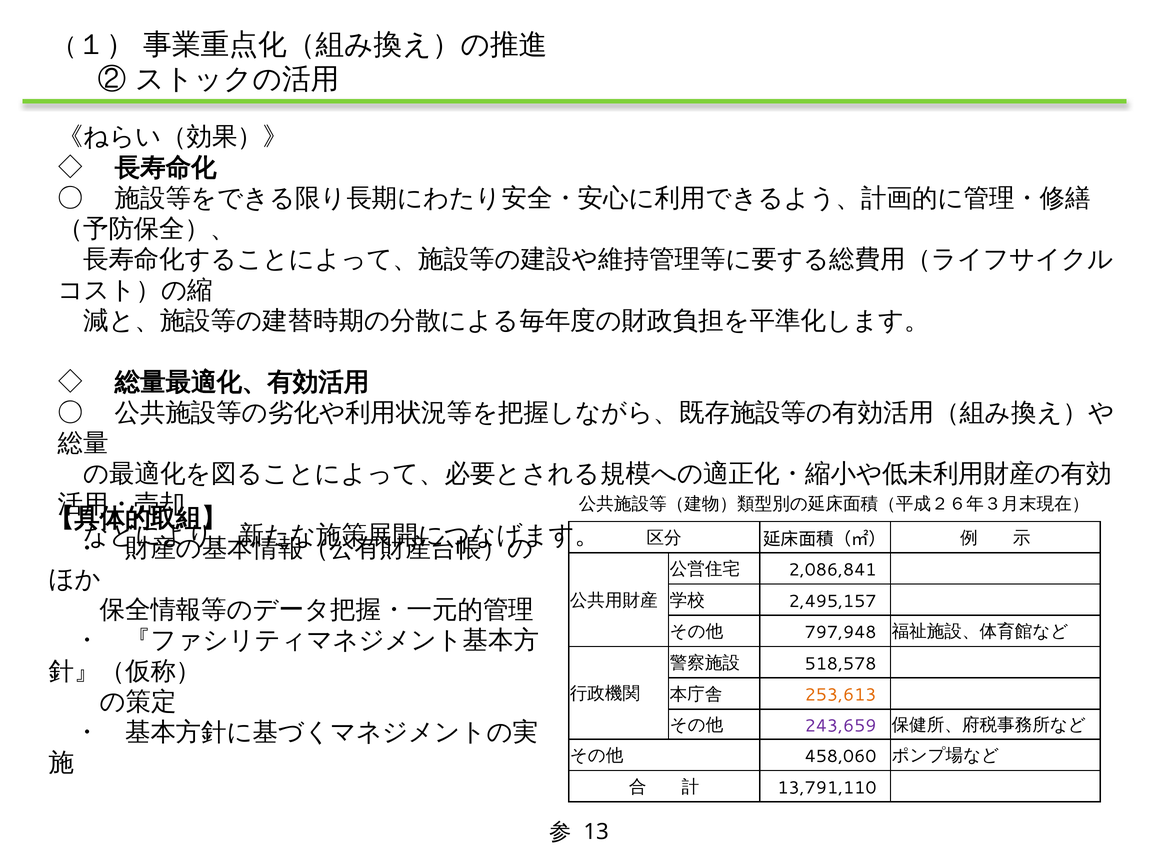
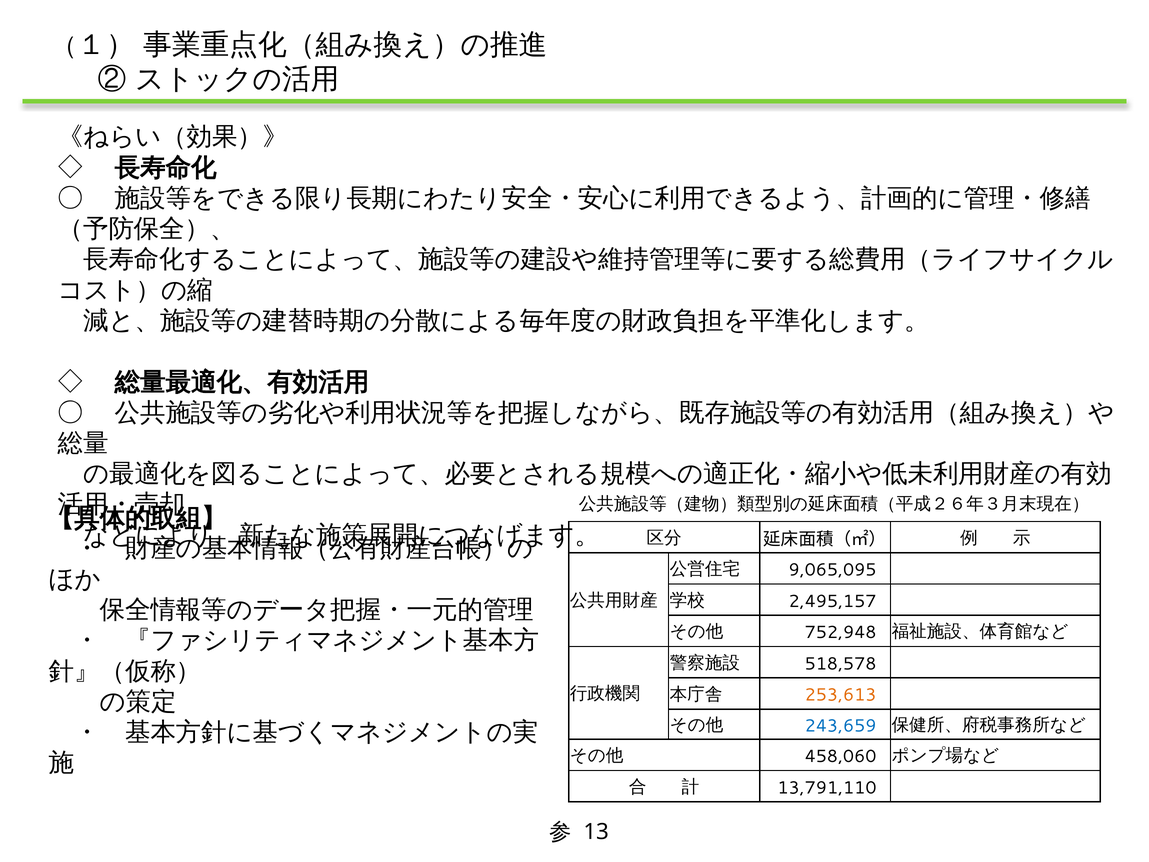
2,086,841: 2,086,841 -> 9,065,095
797,948: 797,948 -> 752,948
243,659 colour: purple -> blue
